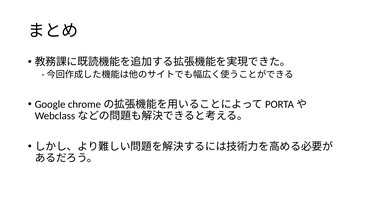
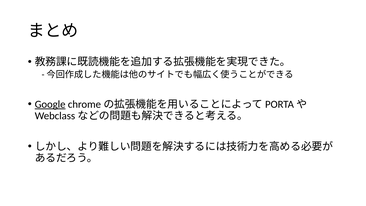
Google underline: none -> present
